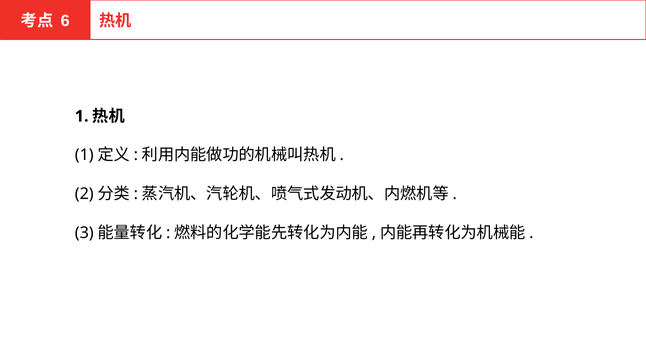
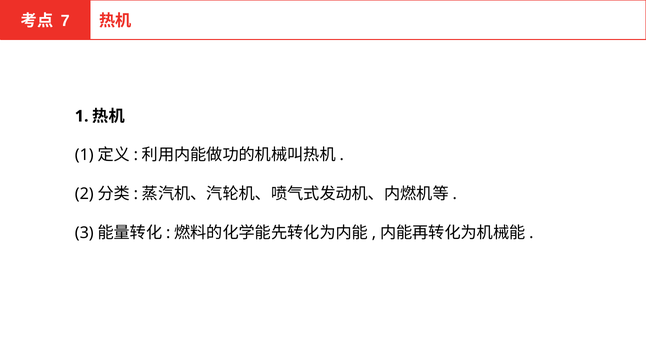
6: 6 -> 7
